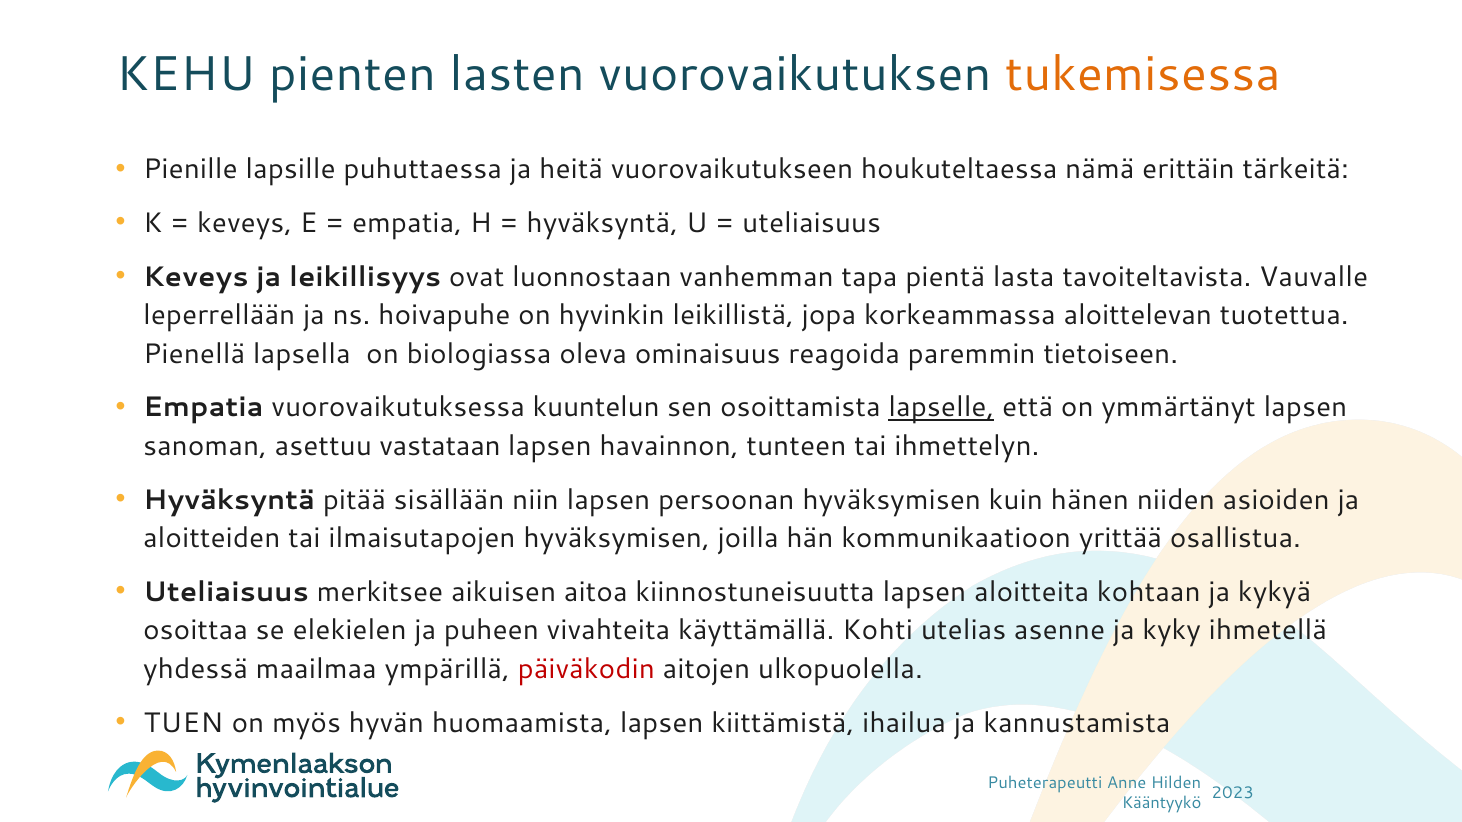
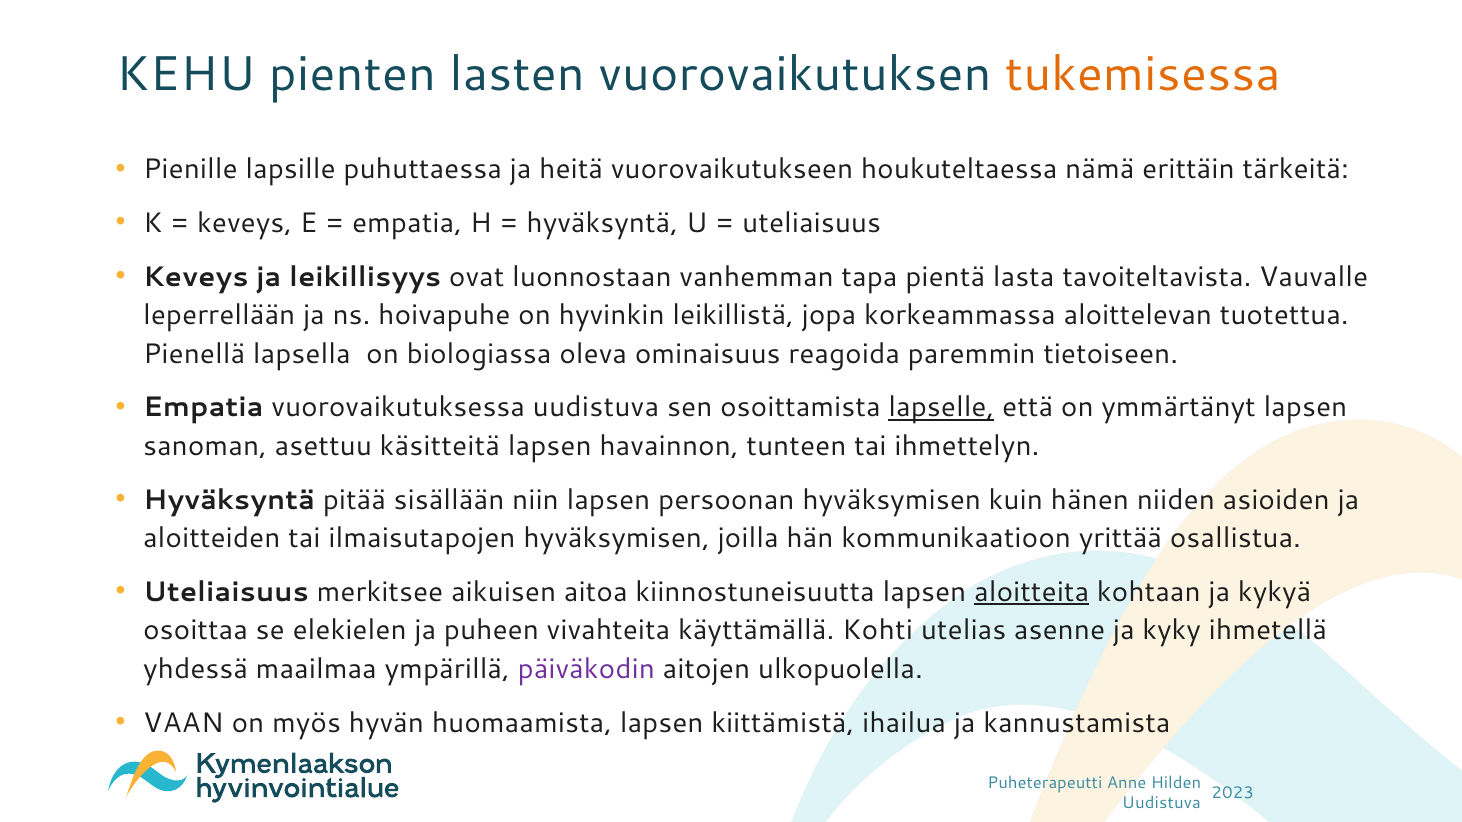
vuorovaikutuksessa kuuntelun: kuuntelun -> uudistuva
vastataan: vastataan -> käsitteitä
aloitteita underline: none -> present
päiväkodin colour: red -> purple
TUEN: TUEN -> VAAN
Kääntyykö at (1162, 804): Kääntyykö -> Uudistuva
